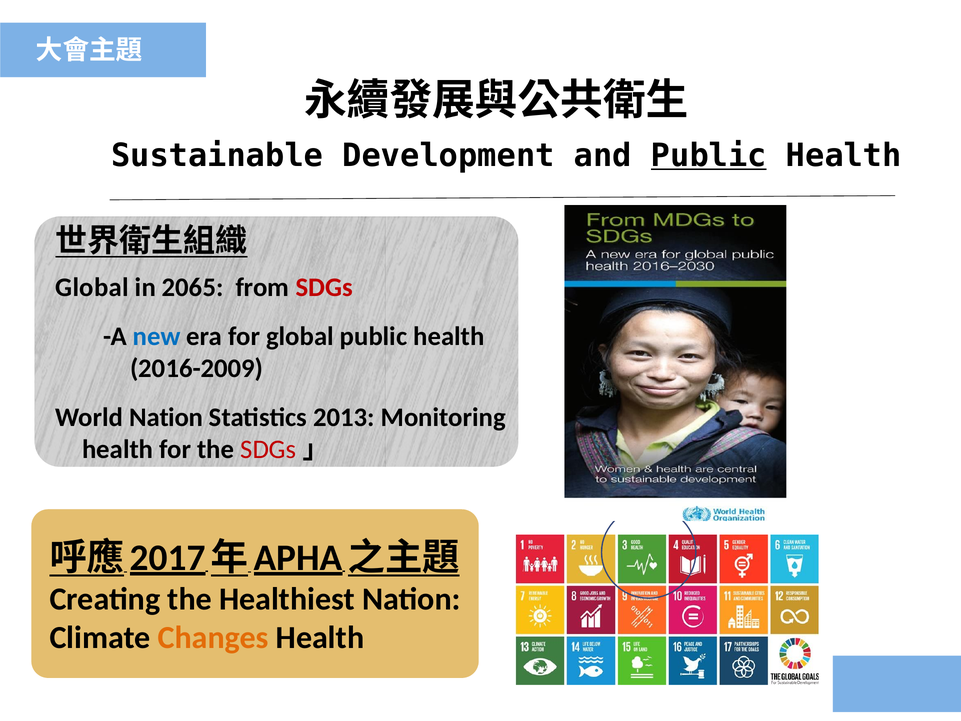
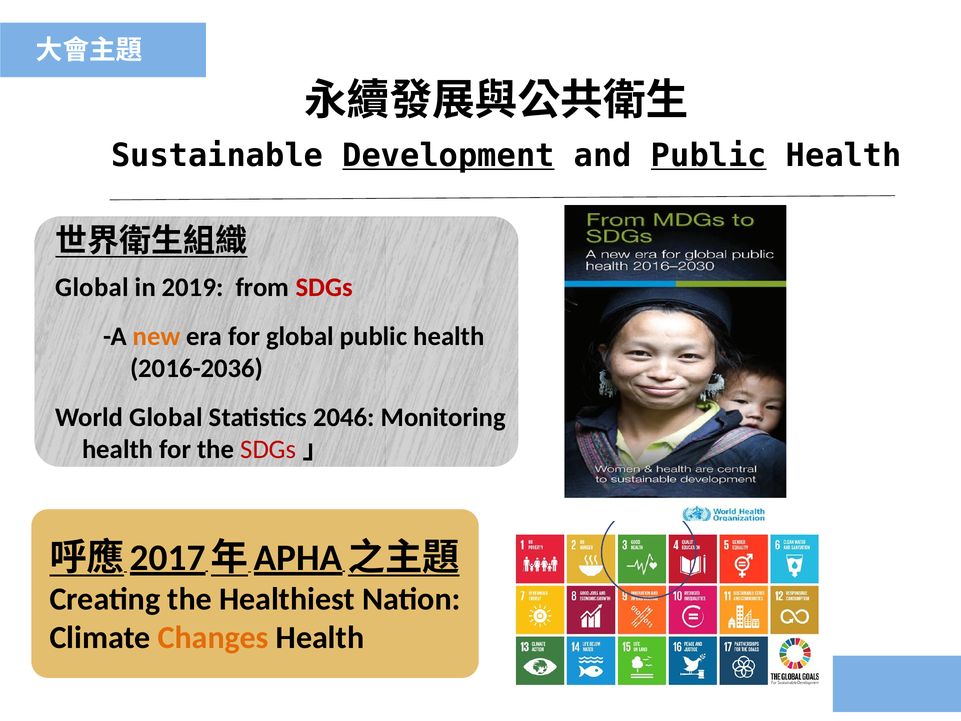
Development underline: none -> present
2065: 2065 -> 2019
new colour: blue -> orange
2016-2009: 2016-2009 -> 2016-2036
World Nation: Nation -> Global
2013: 2013 -> 2046
